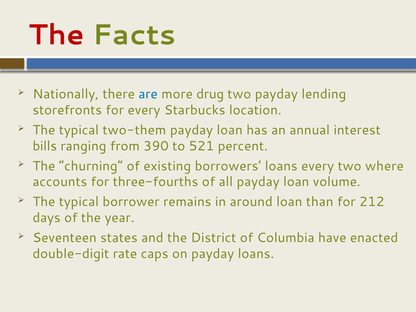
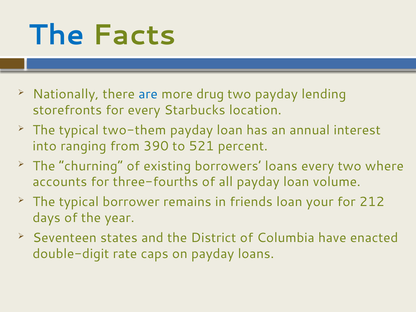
The at (56, 35) colour: red -> blue
bills: bills -> into
around: around -> friends
than: than -> your
